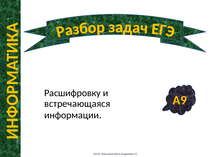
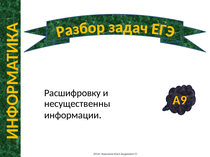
встречающаяся: встречающаяся -> несущественны
